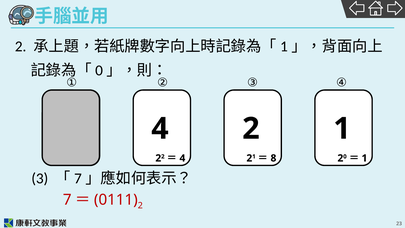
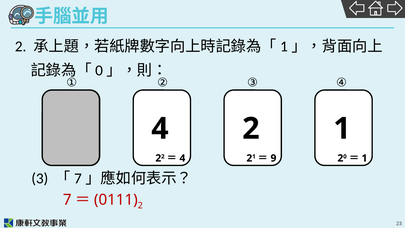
8 at (273, 158): 8 -> 9
